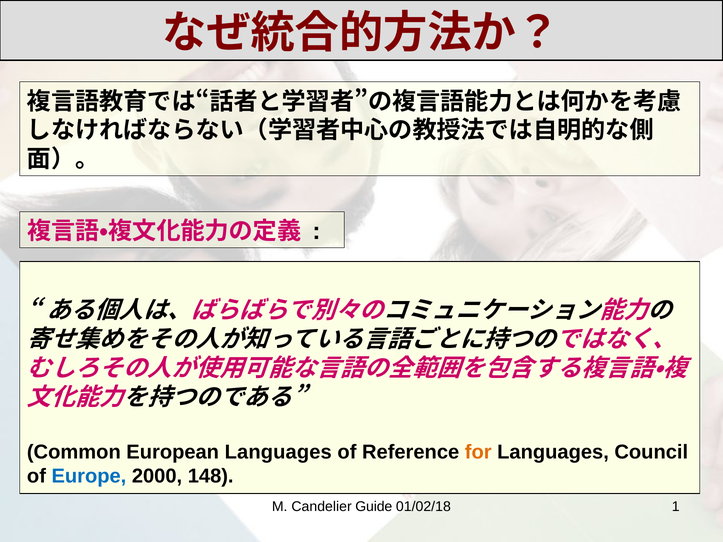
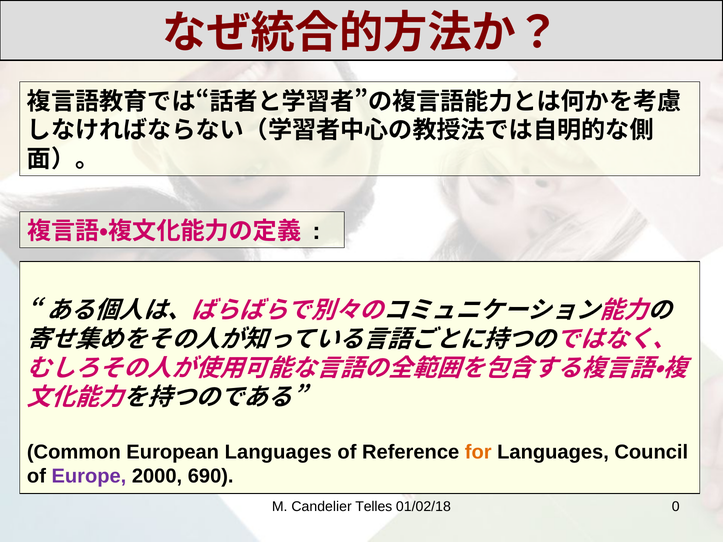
Europe colour: blue -> purple
148: 148 -> 690
Guide: Guide -> Telles
1: 1 -> 0
